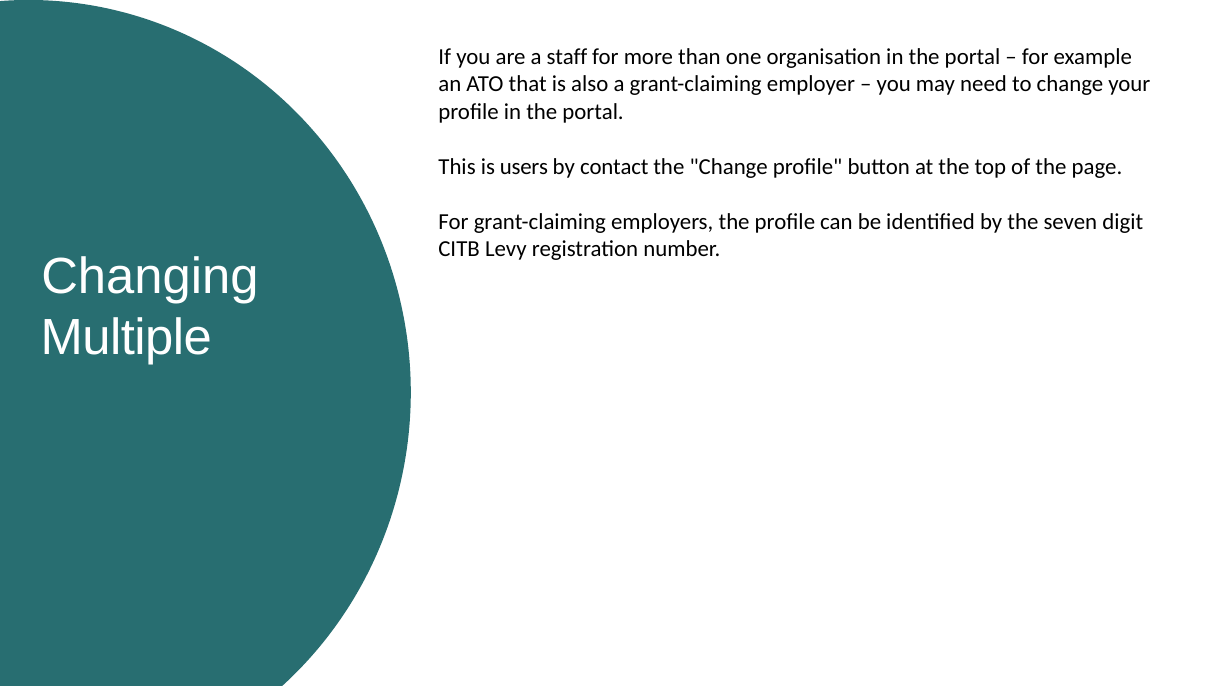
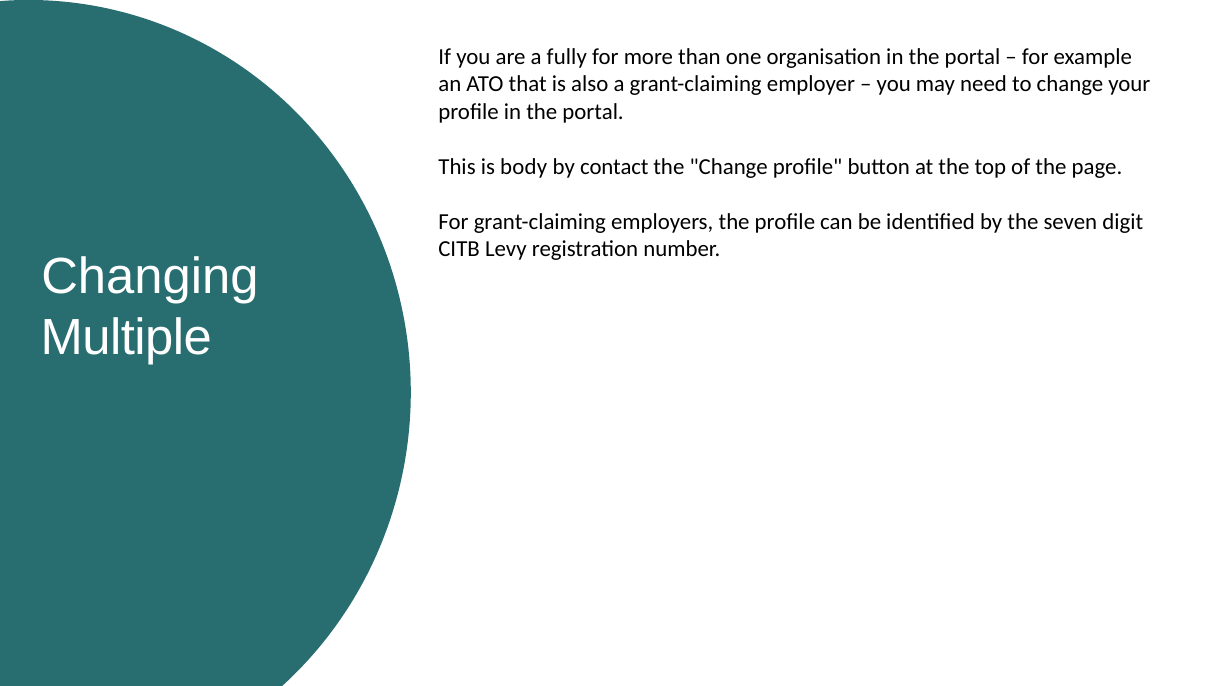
staff: staff -> fully
users: users -> body
